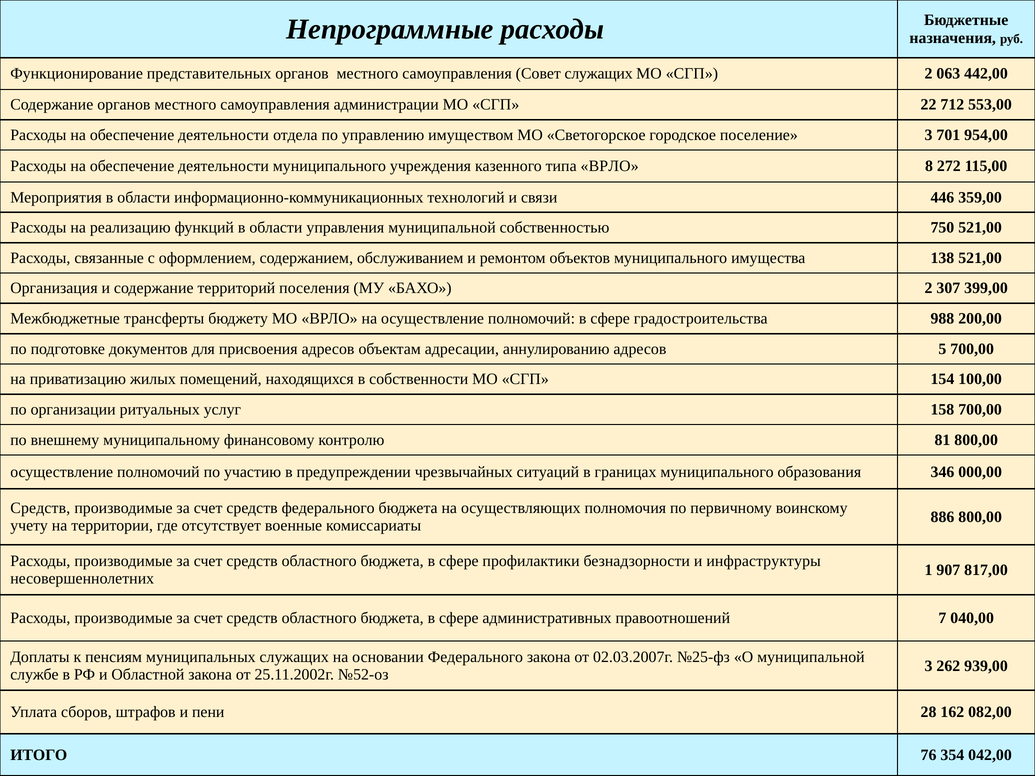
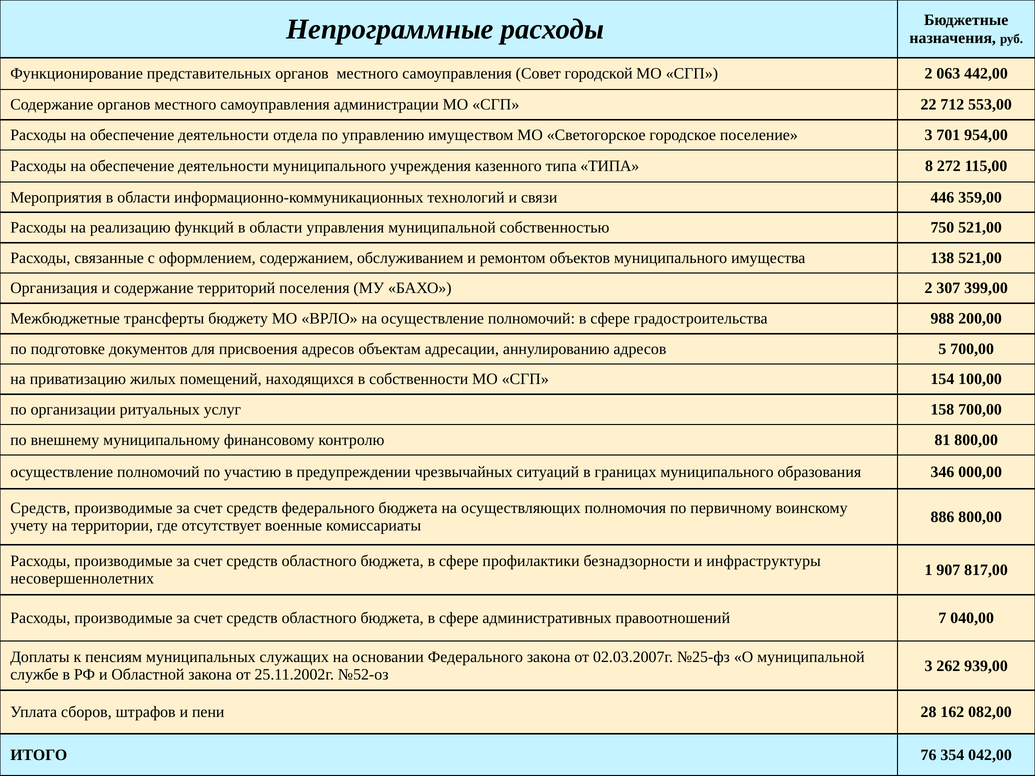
Совет служащих: служащих -> городской
типа ВРЛО: ВРЛО -> ТИПА
